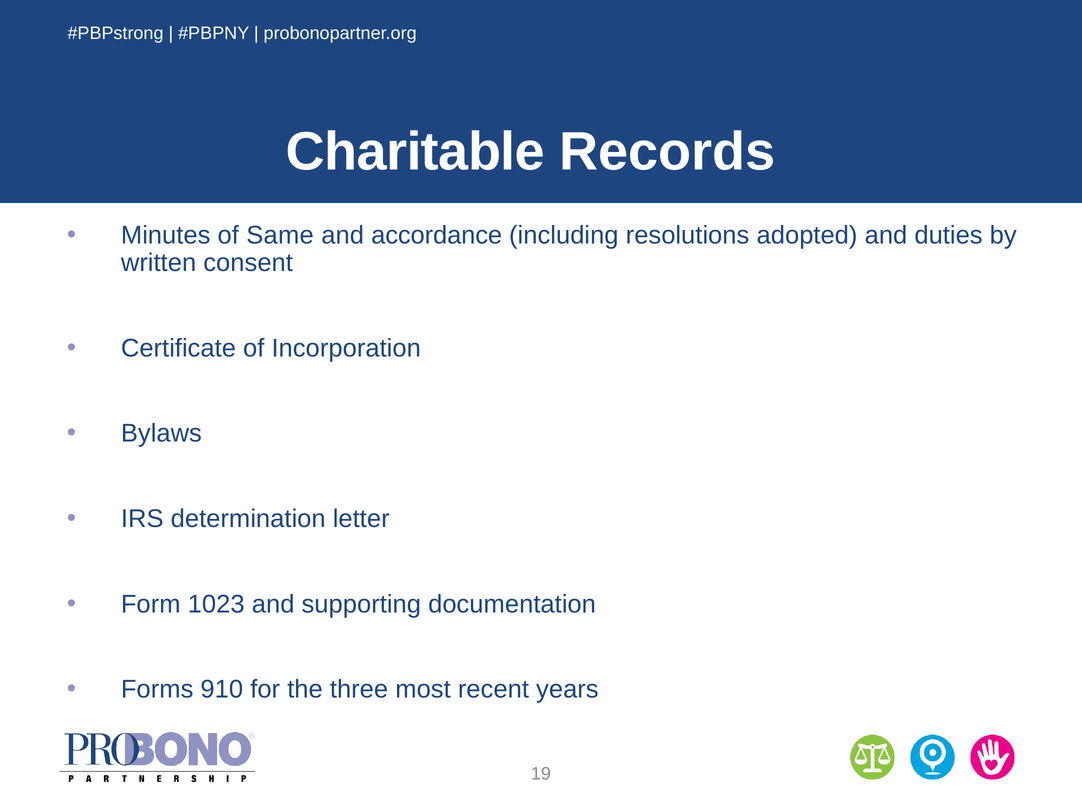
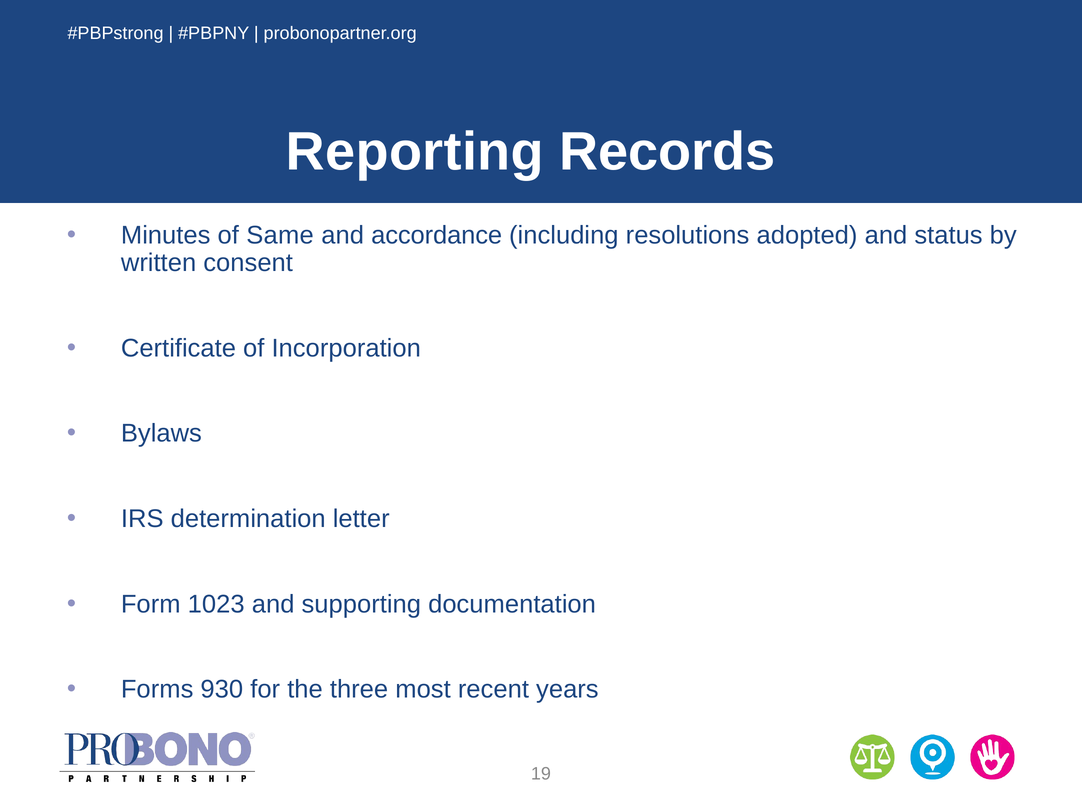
Charitable: Charitable -> Reporting
duties: duties -> status
910: 910 -> 930
